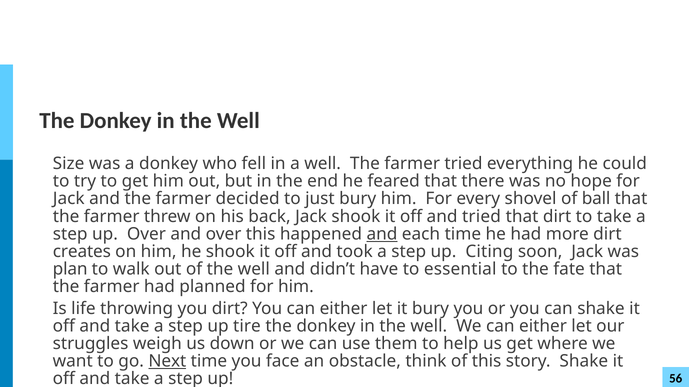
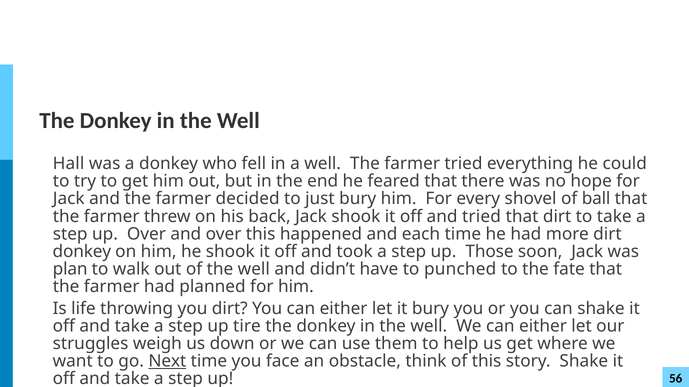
Size: Size -> Hall
and at (382, 234) underline: present -> none
creates at (82, 252): creates -> donkey
Citing: Citing -> Those
essential: essential -> punched
